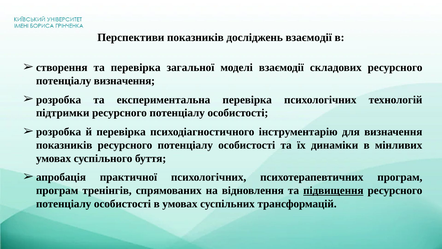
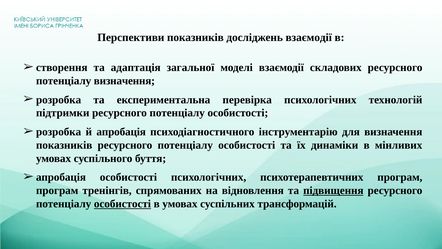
та перевірка: перевірка -> адаптація
й перевірка: перевірка -> апробація
практичної at (128, 177): практичної -> особистості
особистості at (122, 203) underline: none -> present
